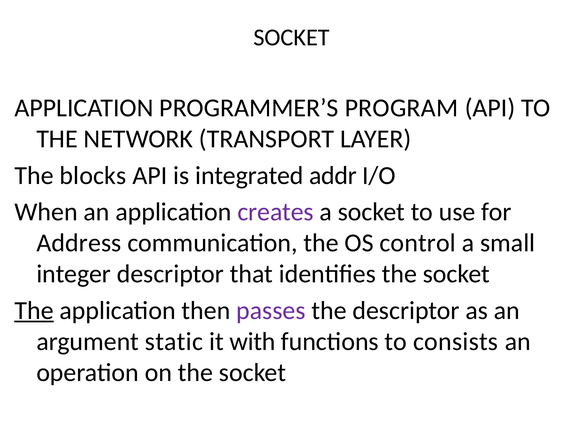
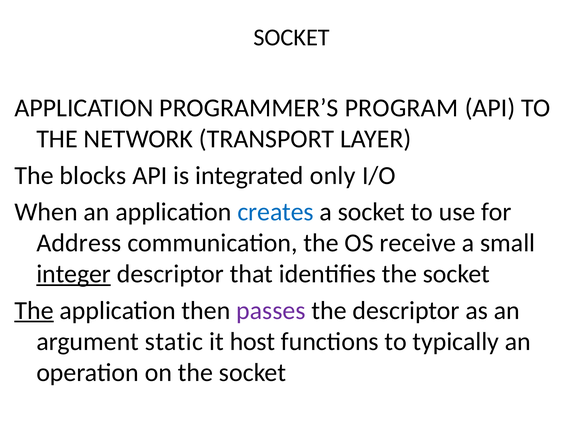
addr: addr -> only
creates colour: purple -> blue
control: control -> receive
integer underline: none -> present
with: with -> host
consists: consists -> typically
